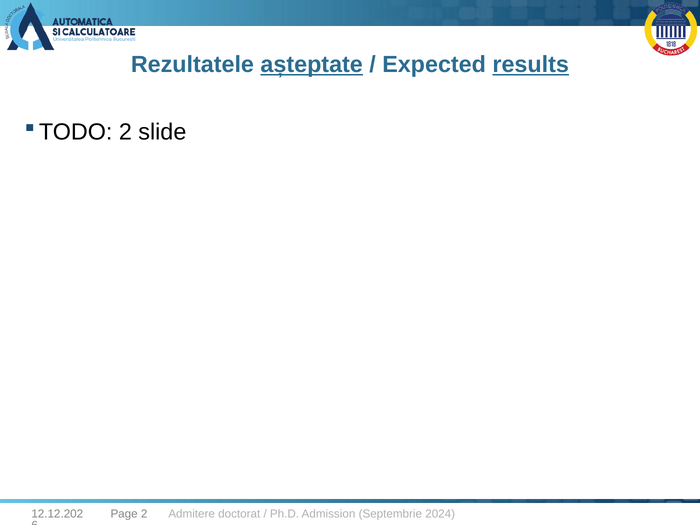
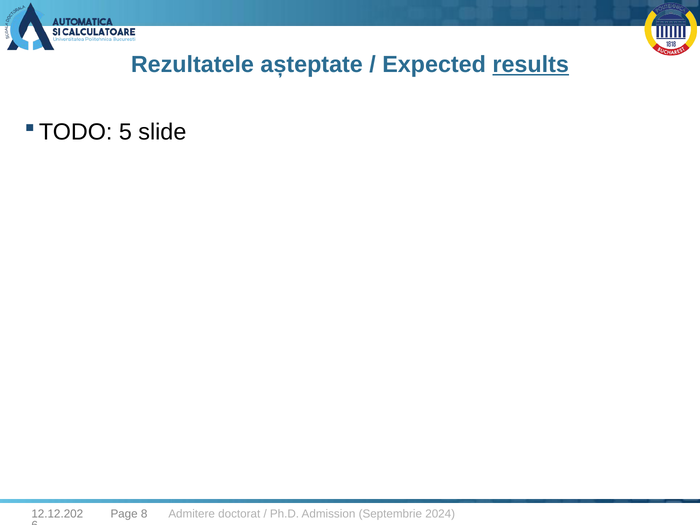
așteptate underline: present -> none
2 at (125, 132): 2 -> 5
Page 2: 2 -> 8
